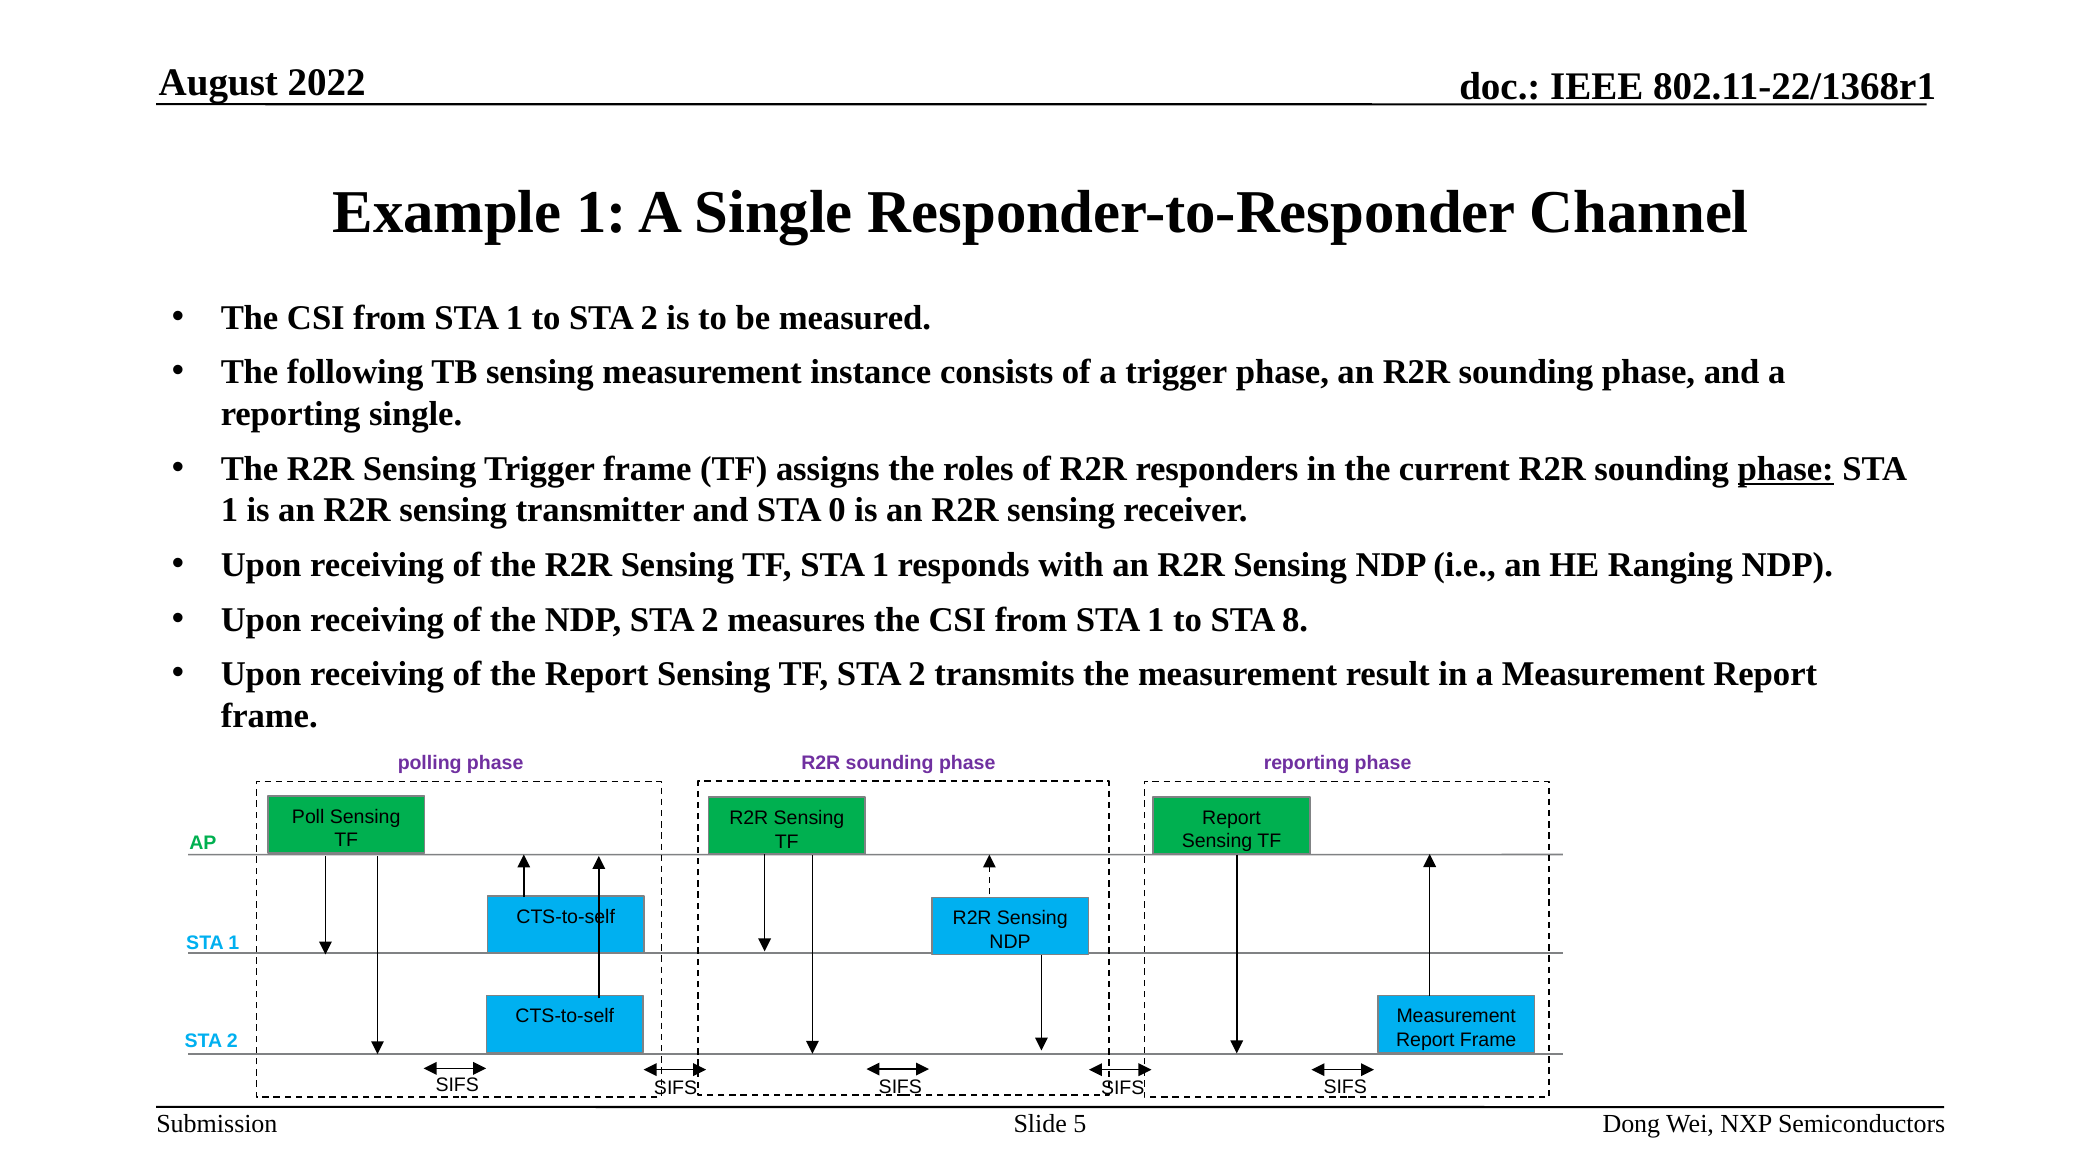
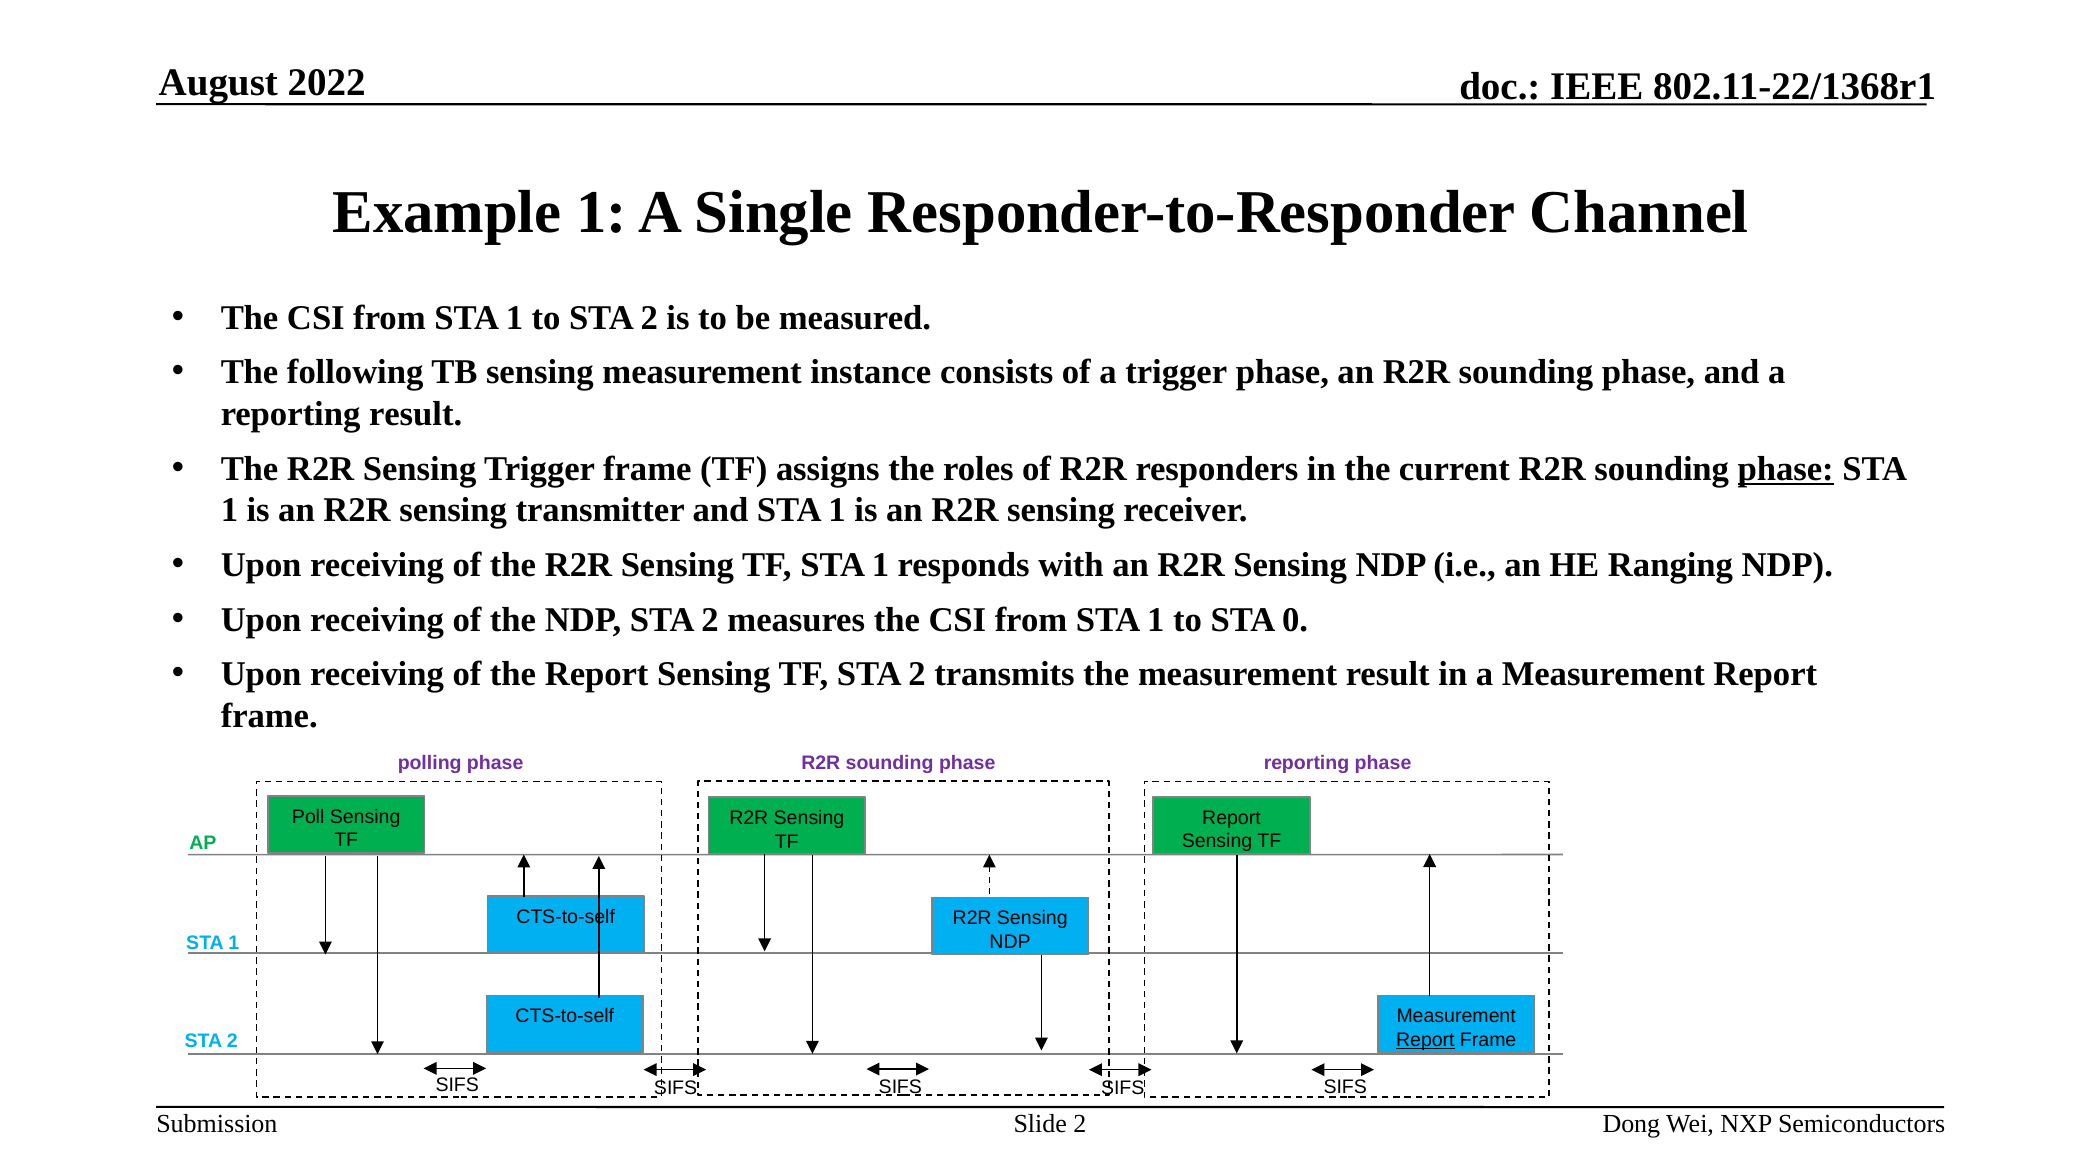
reporting single: single -> result
and STA 0: 0 -> 1
8: 8 -> 0
Report at (1425, 1040) underline: none -> present
Slide 5: 5 -> 2
